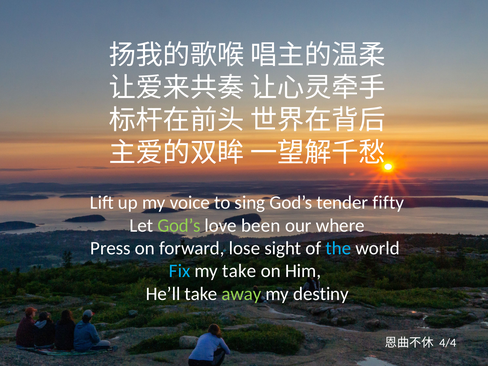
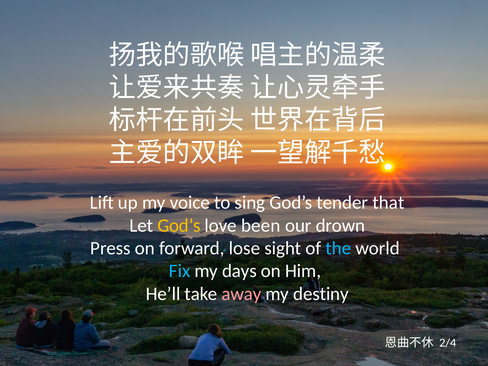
fifty: fifty -> that
God’s at (179, 225) colour: light green -> yellow
where: where -> drown
my take: take -> days
away colour: light green -> pink
4/4: 4/4 -> 2/4
